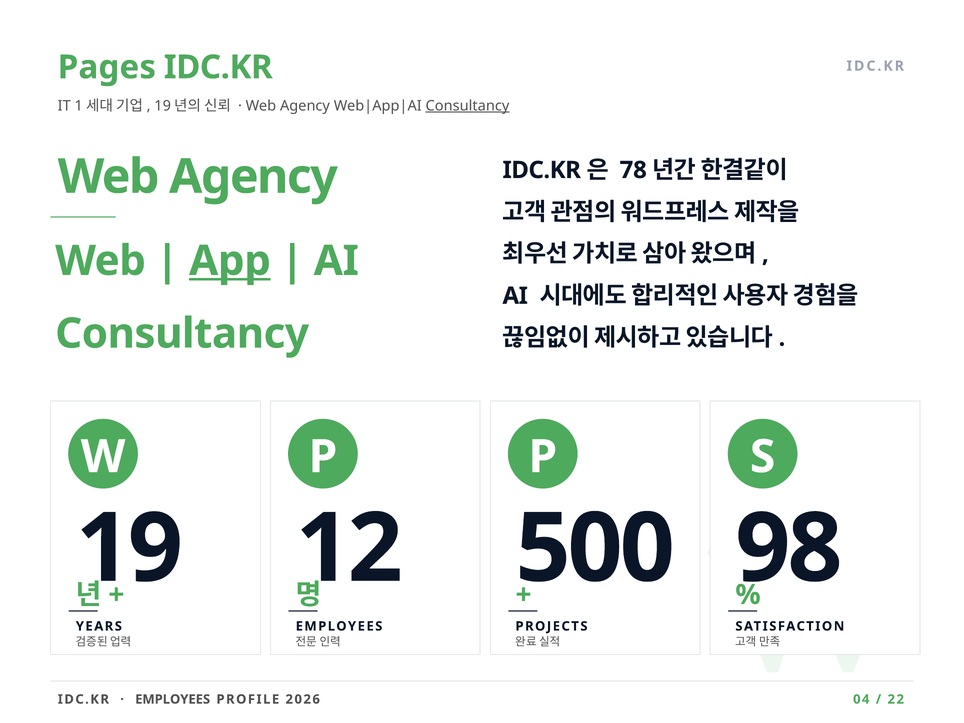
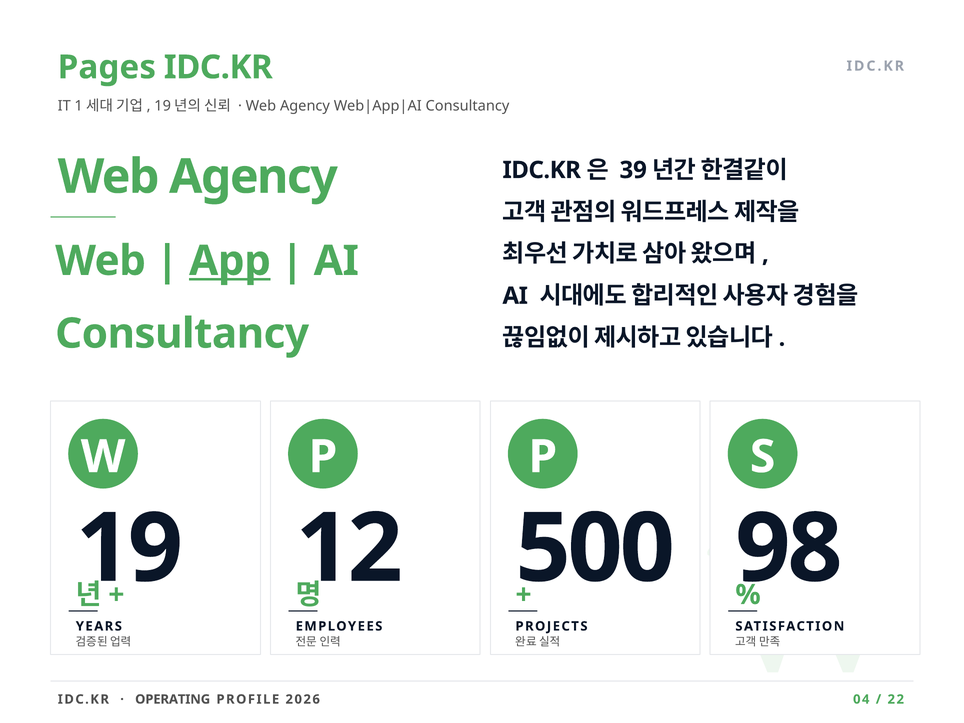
Consultancy at (467, 106) underline: present -> none
78: 78 -> 39
EMPLOYEES at (173, 700): EMPLOYEES -> OPERATING
